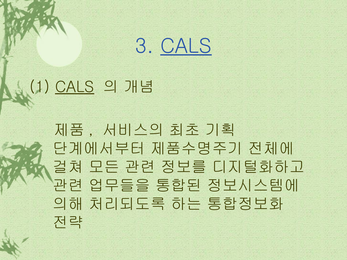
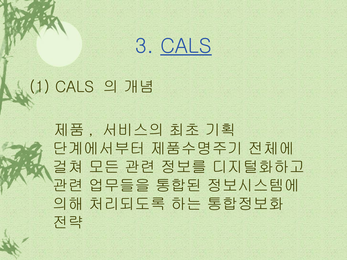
CALS at (75, 87) underline: present -> none
